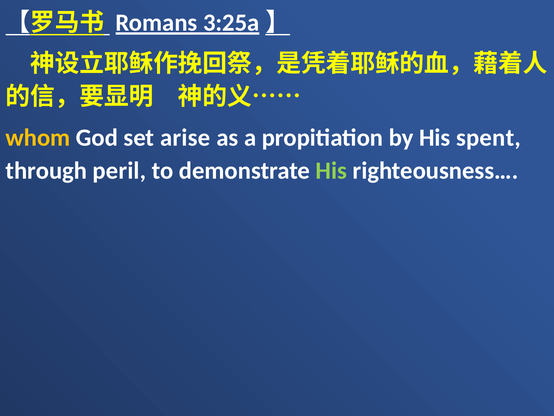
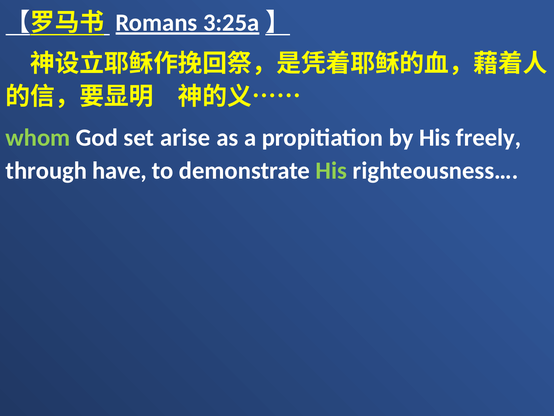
whom colour: yellow -> light green
spent: spent -> freely
peril: peril -> have
